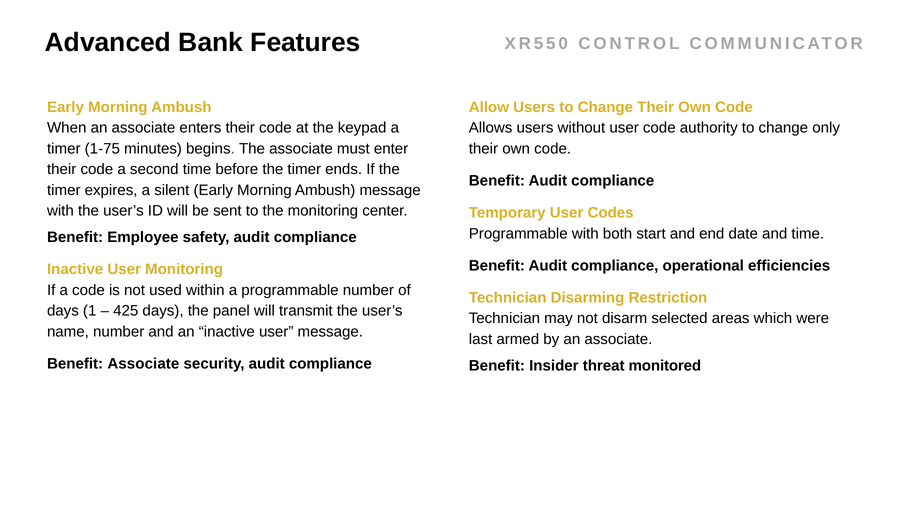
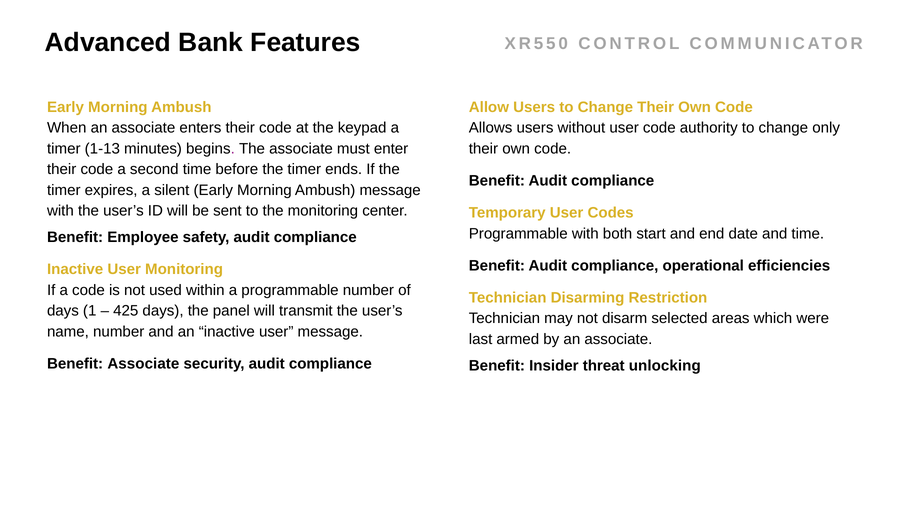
1-75: 1-75 -> 1-13
monitored: monitored -> unlocking
